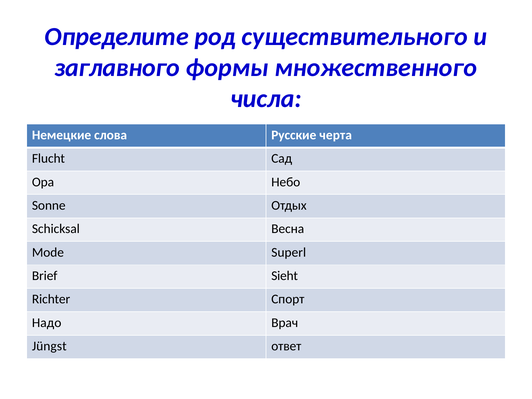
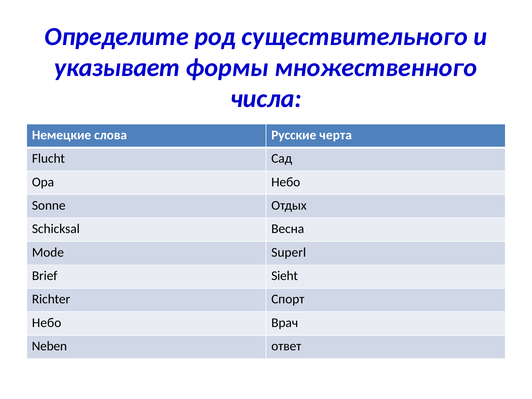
заглавного: заглавного -> указывает
Надо at (47, 323): Надо -> Небо
Jüngst: Jüngst -> Neben
